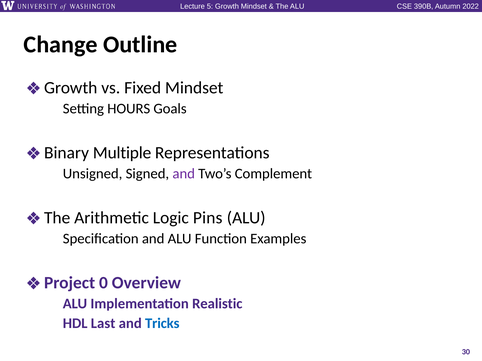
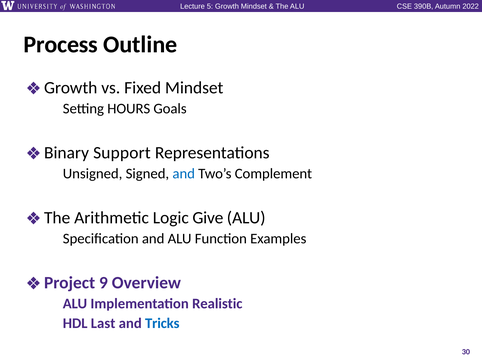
Change: Change -> Process
Multiple: Multiple -> Support
and at (184, 174) colour: purple -> blue
Pins: Pins -> Give
0: 0 -> 9
